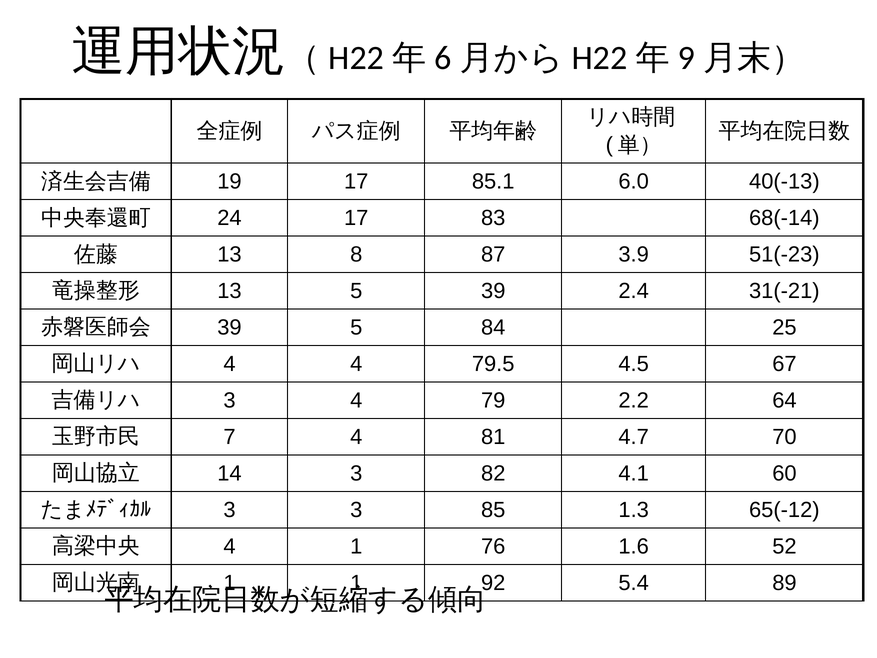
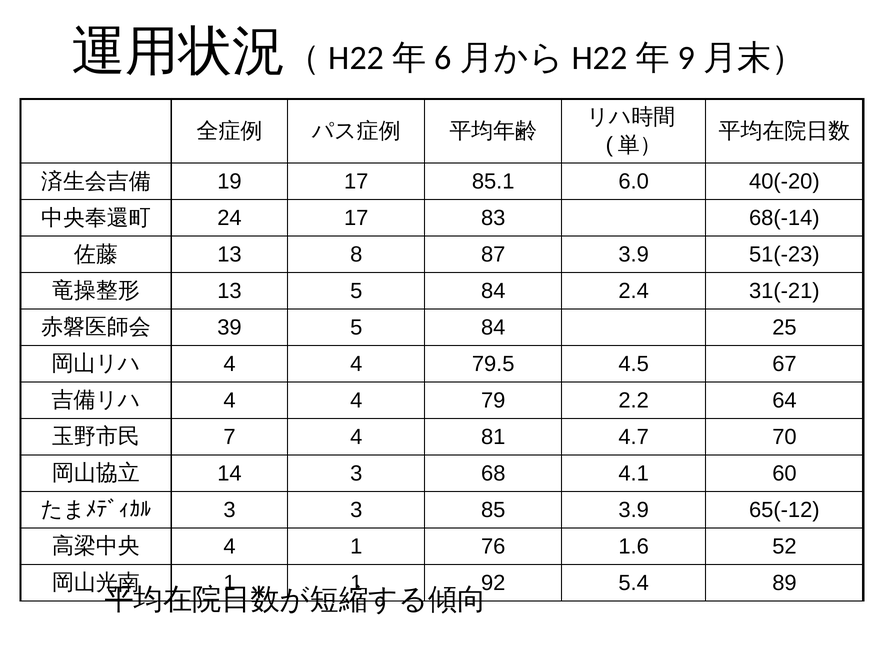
40(-13: 40(-13 -> 40(-20
13 5 39: 39 -> 84
3 at (230, 400): 3 -> 4
82: 82 -> 68
85 1.3: 1.3 -> 3.9
